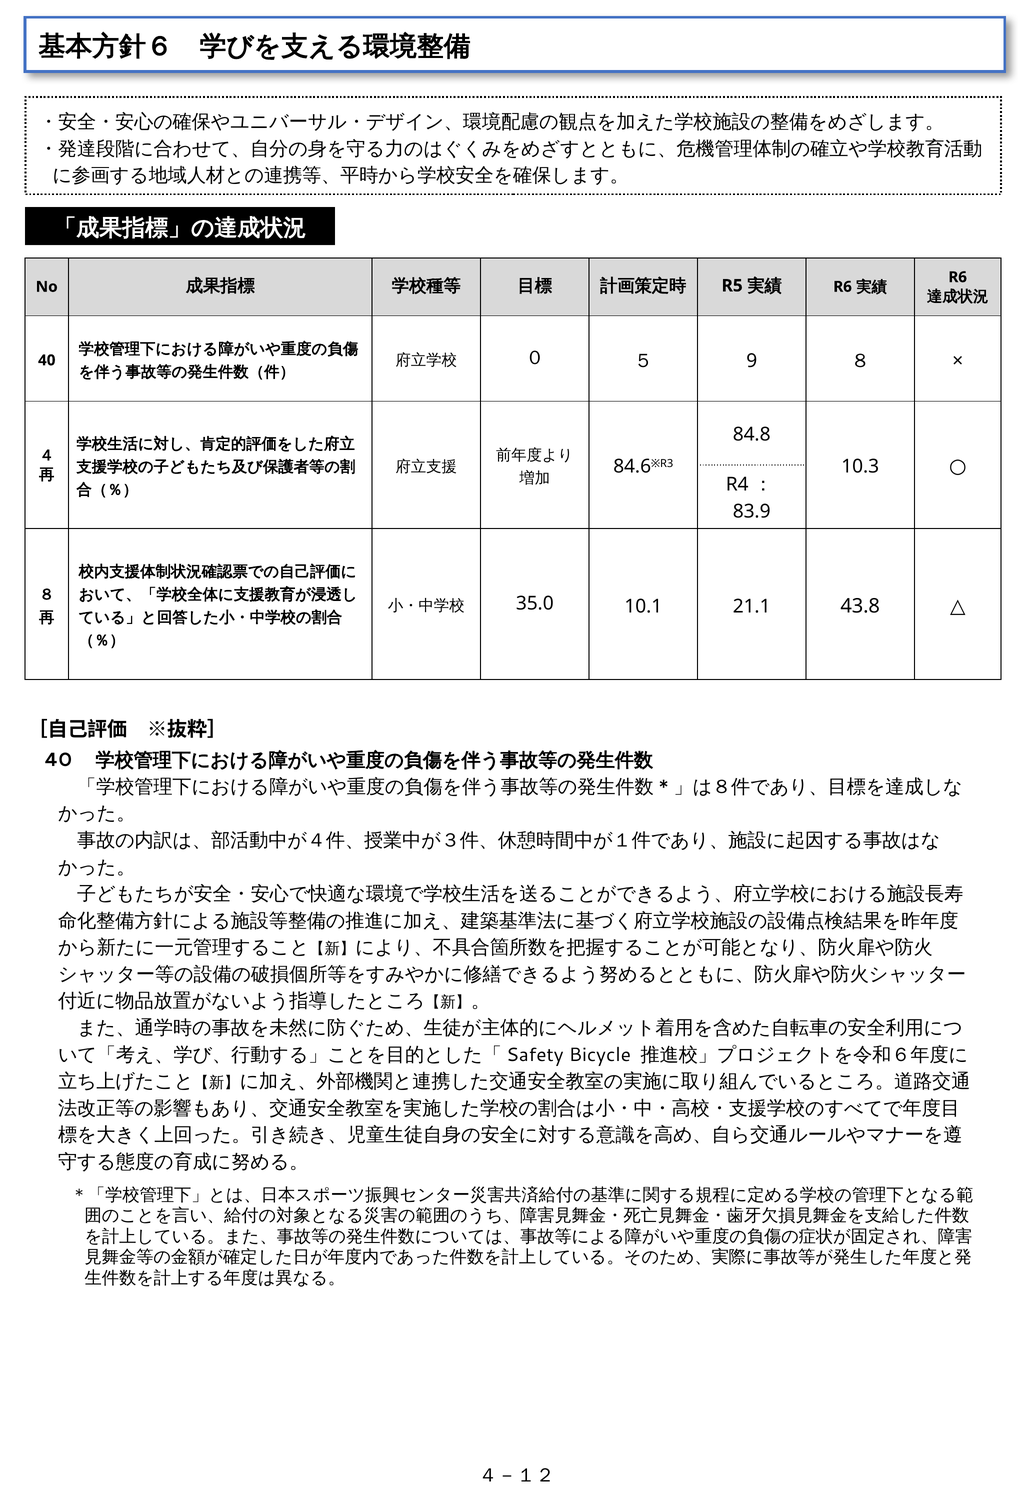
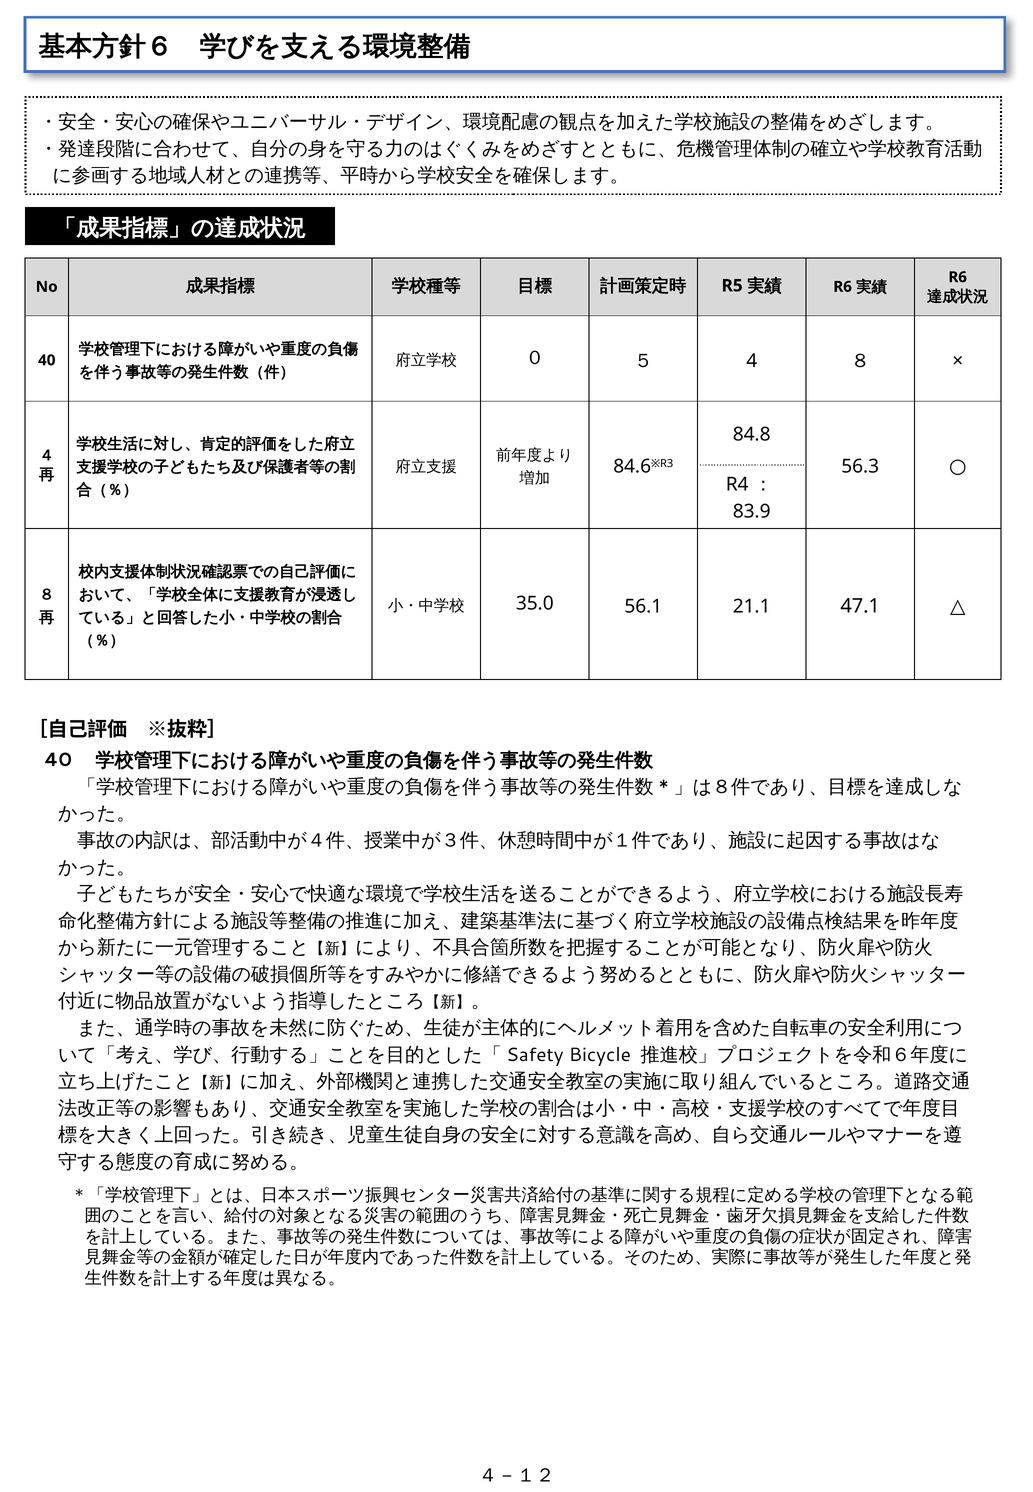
9: 9 -> 4
10.3: 10.3 -> 56.3
10.1: 10.1 -> 56.1
43.8: 43.8 -> 47.1
